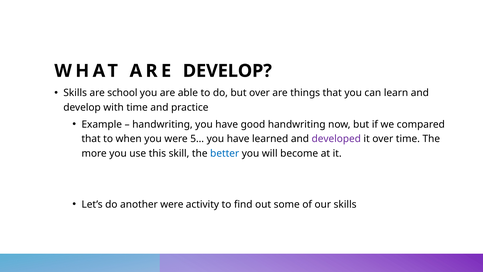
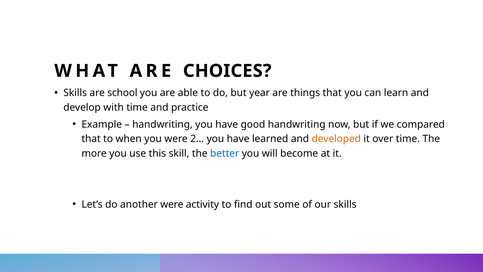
ARE DEVELOP: DEVELOP -> CHOICES
but over: over -> year
5…: 5… -> 2…
developed colour: purple -> orange
